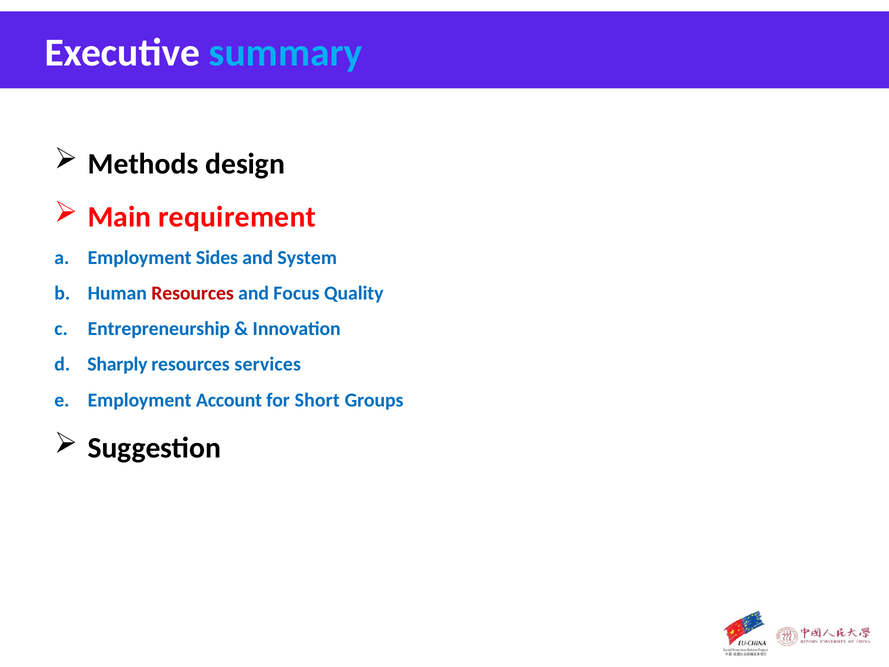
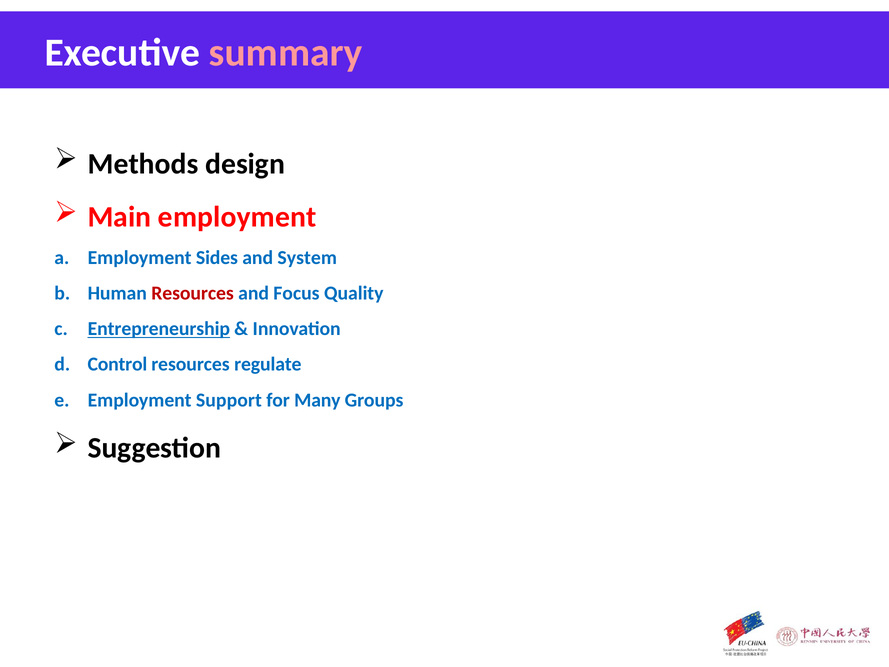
summary colour: light blue -> pink
Main requirement: requirement -> employment
Entrepreneurship underline: none -> present
Sharply: Sharply -> Control
services: services -> regulate
Account: Account -> Support
Short: Short -> Many
